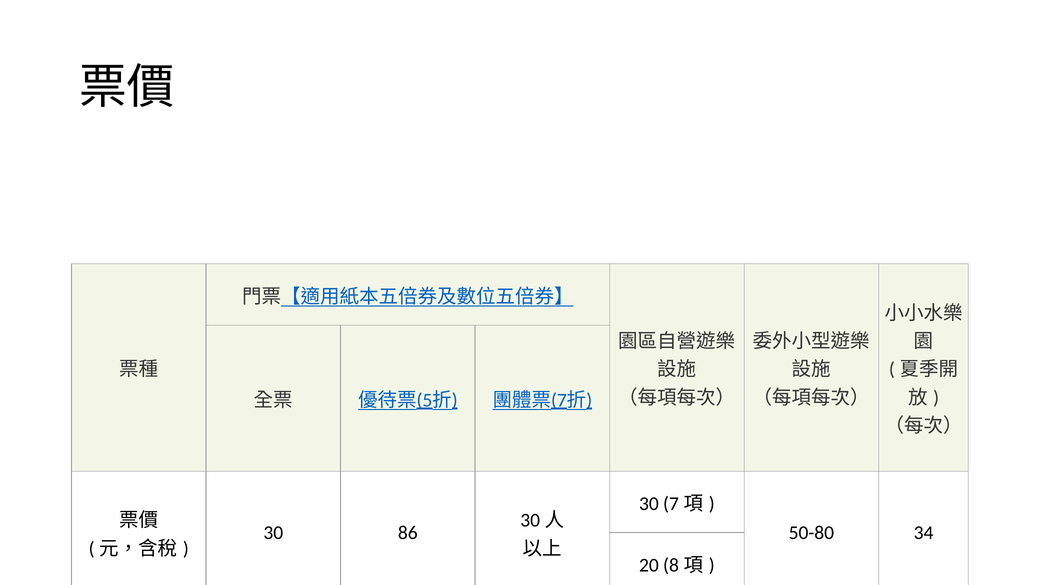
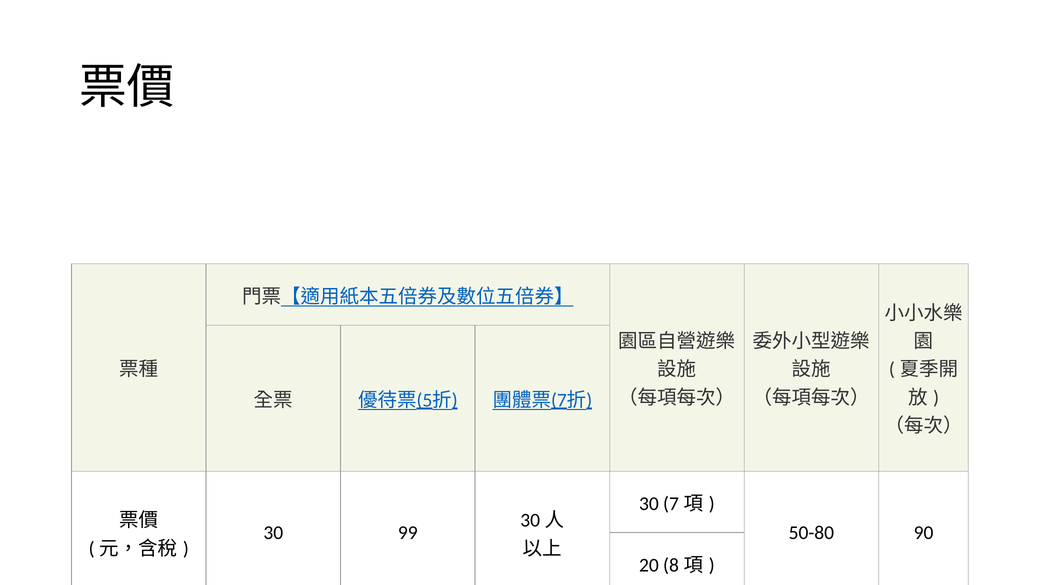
86: 86 -> 99
34: 34 -> 90
